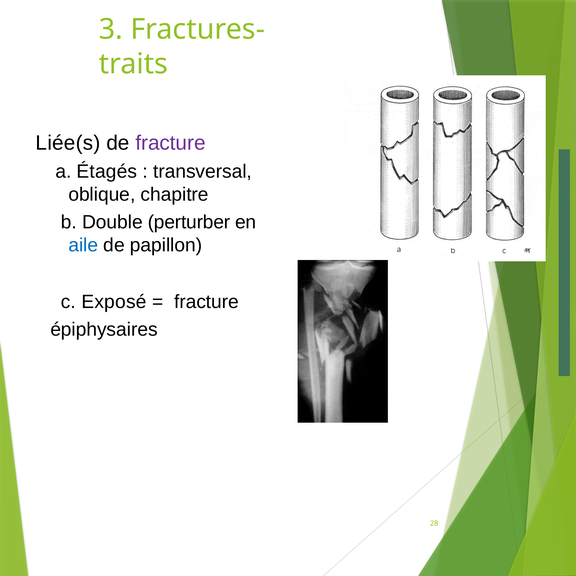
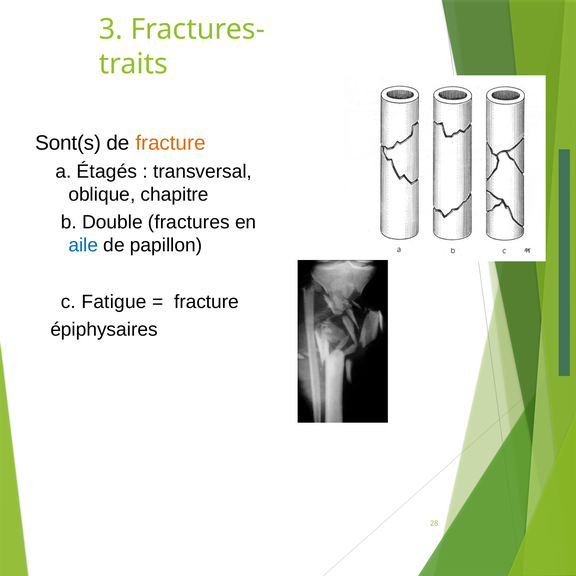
Liée(s: Liée(s -> Sont(s
fracture at (170, 143) colour: purple -> orange
perturber: perturber -> fractures
Exposé: Exposé -> Fatigue
